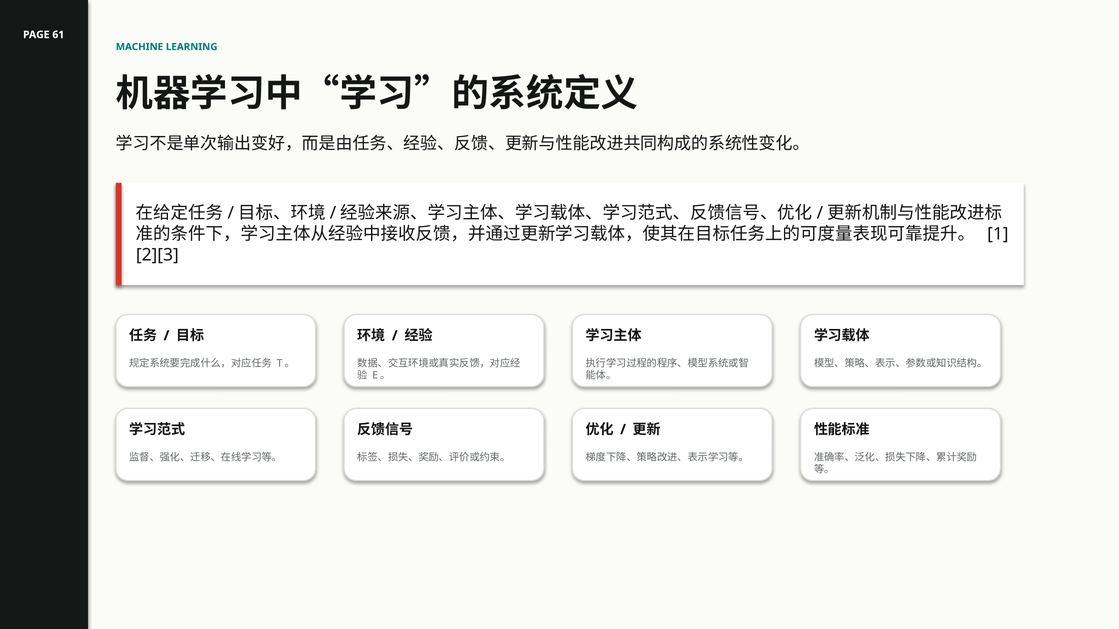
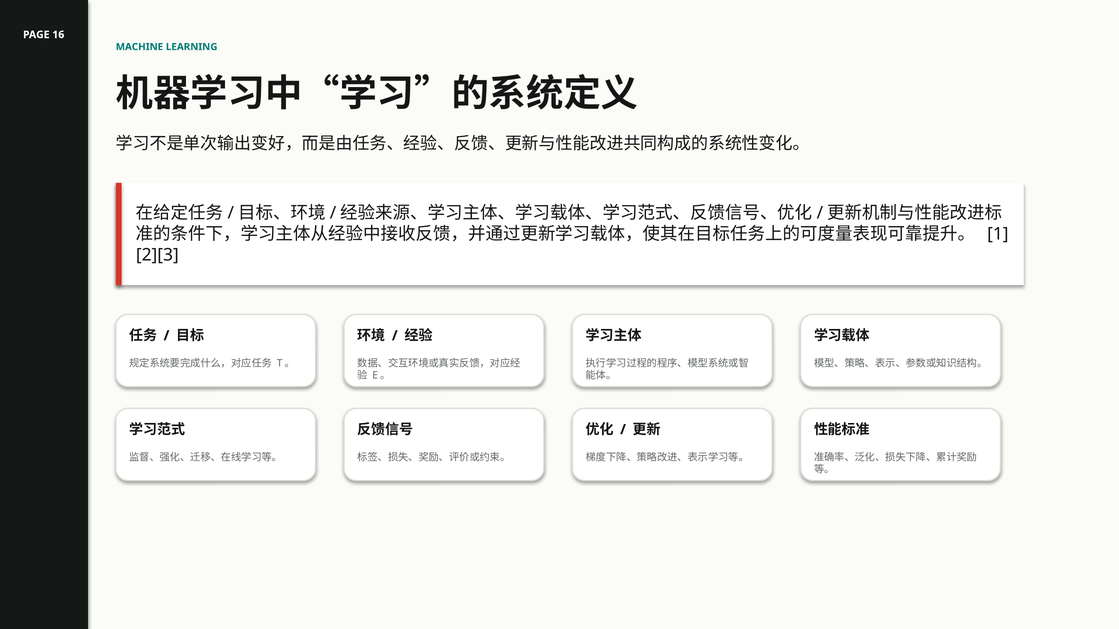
61: 61 -> 16
